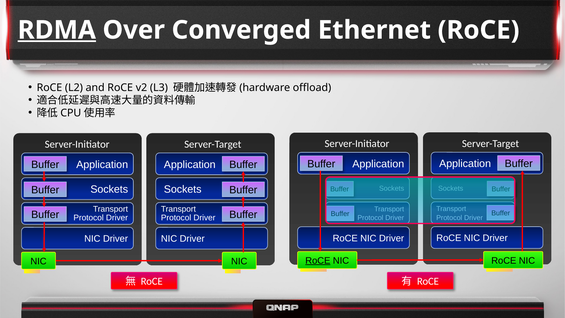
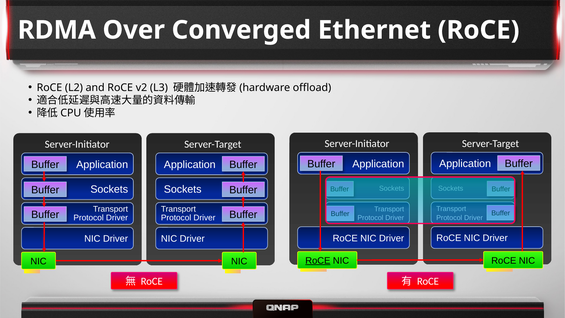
RDMA underline: present -> none
